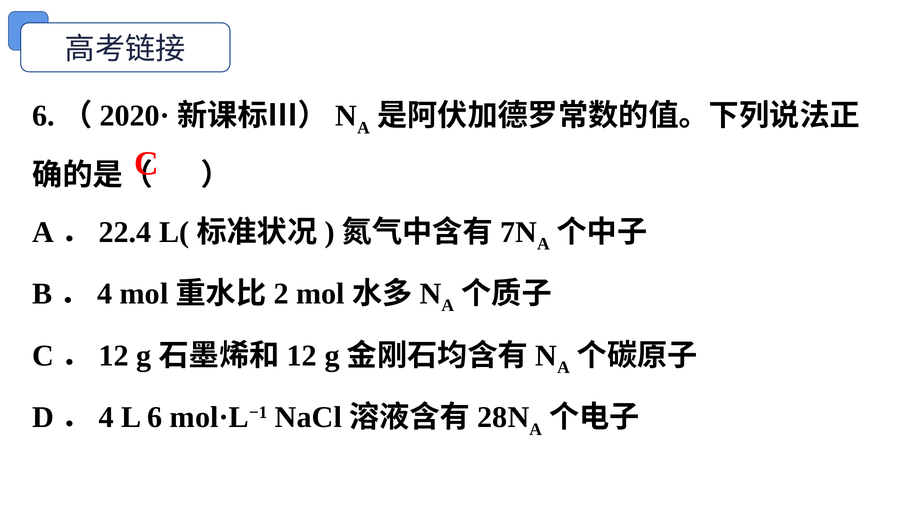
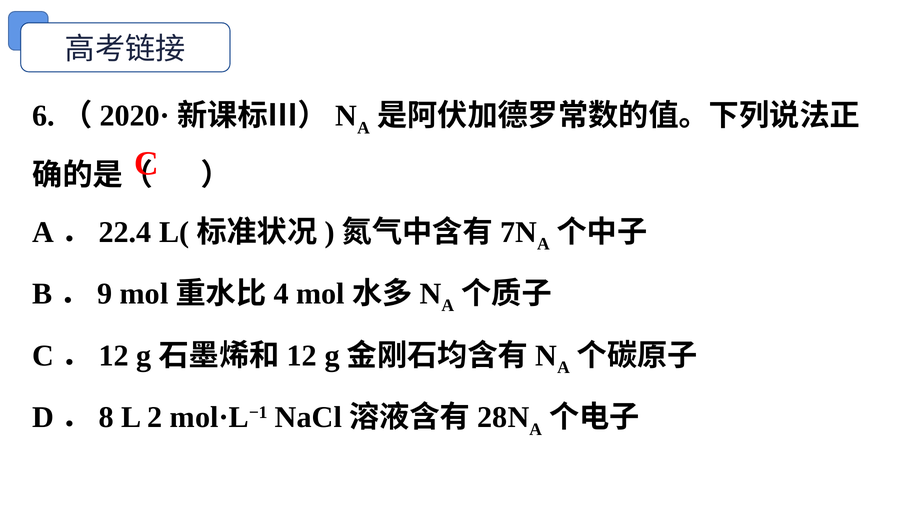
4 at (105, 294): 4 -> 9
2: 2 -> 4
4 at (106, 418): 4 -> 8
L 6: 6 -> 2
